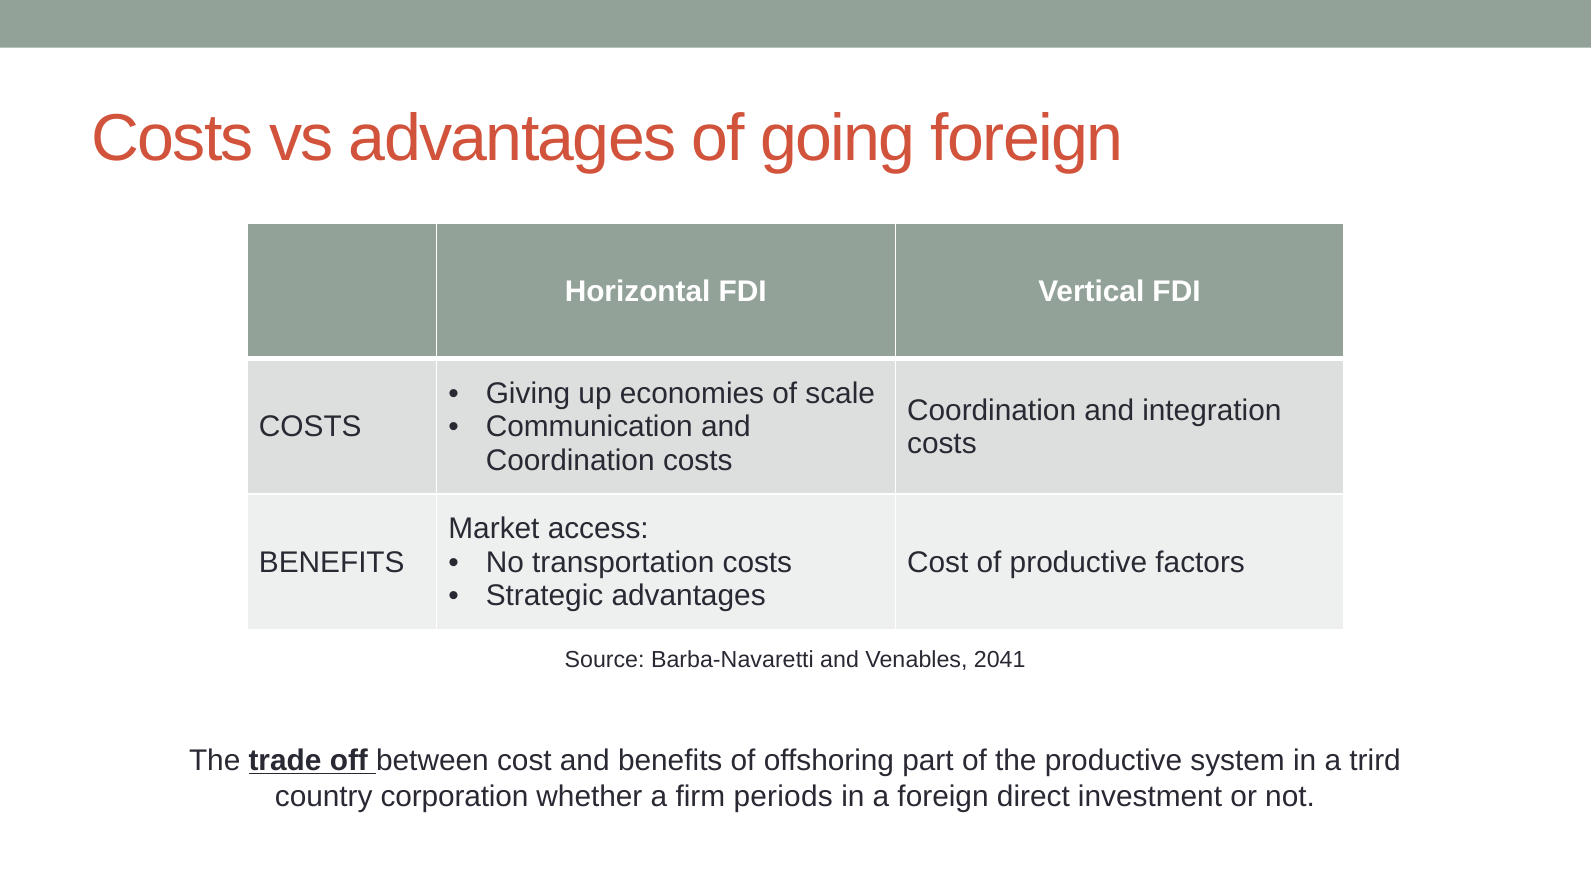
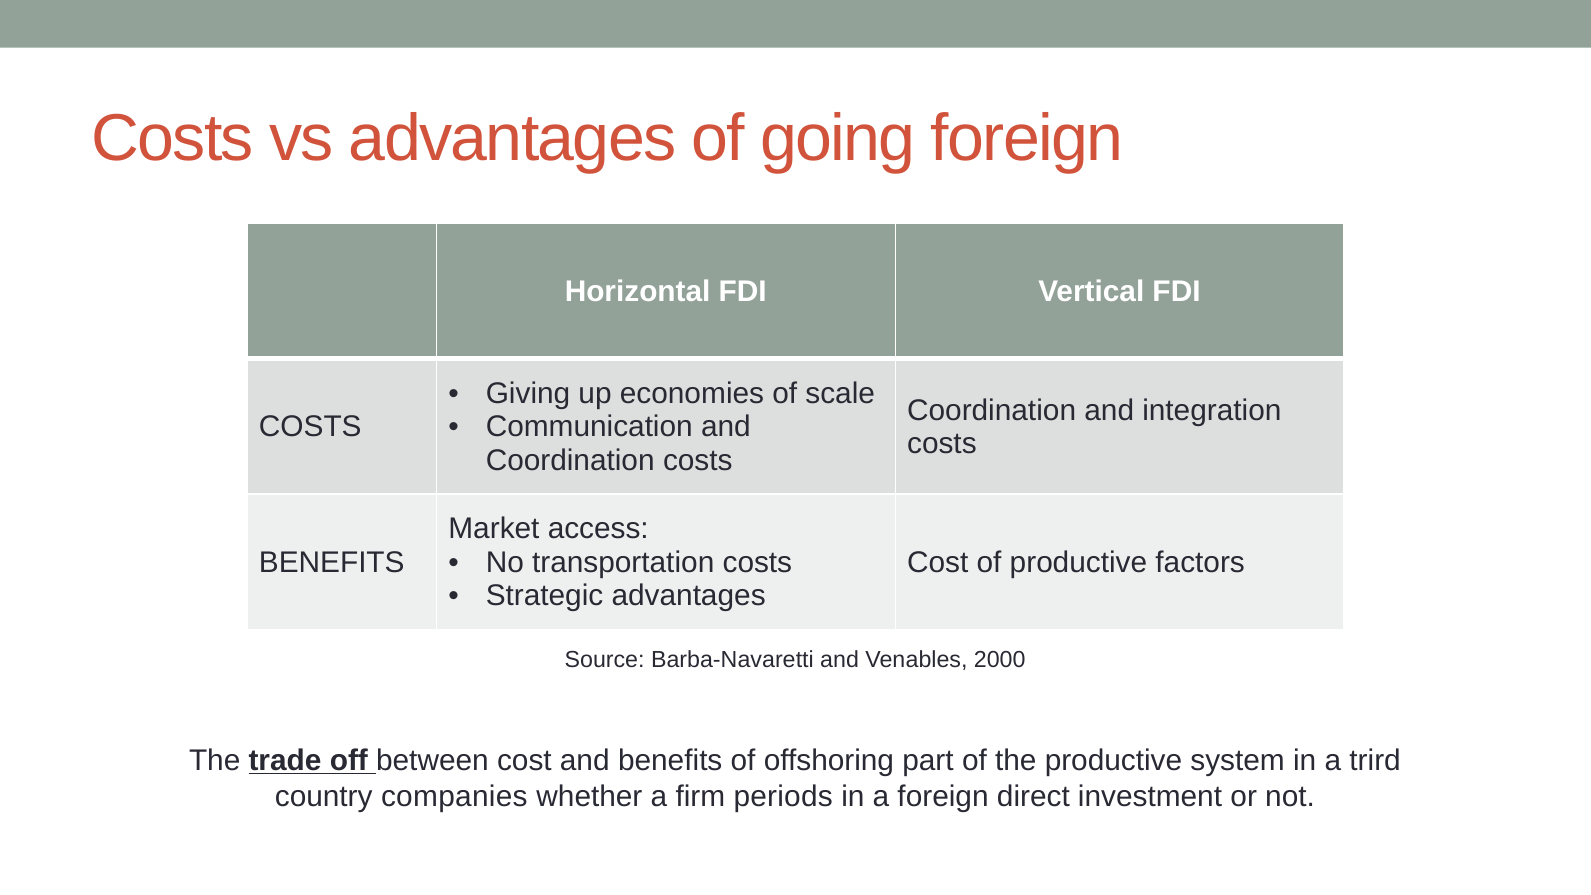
2041: 2041 -> 2000
corporation: corporation -> companies
